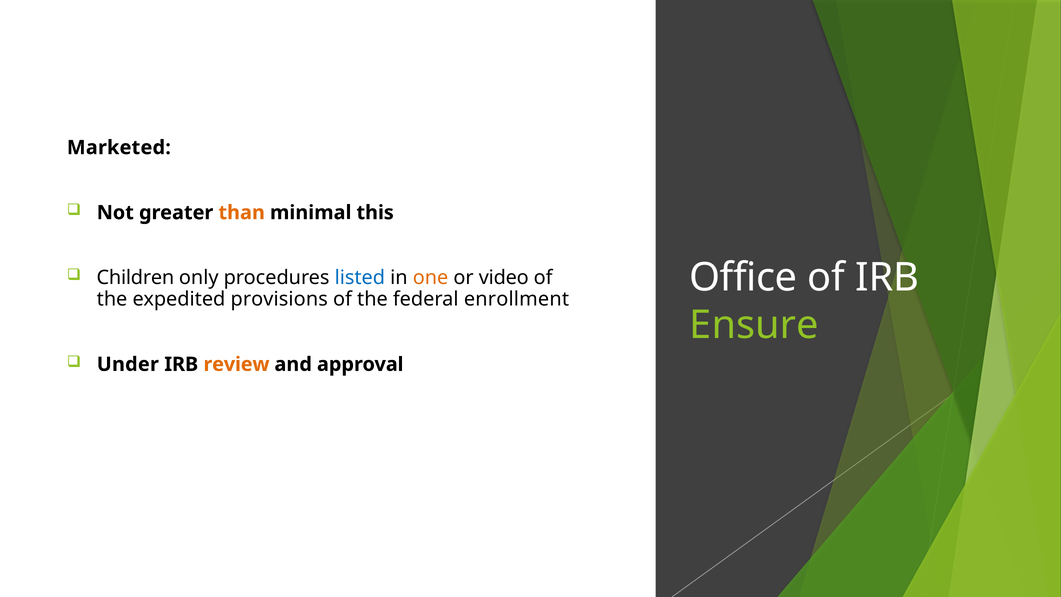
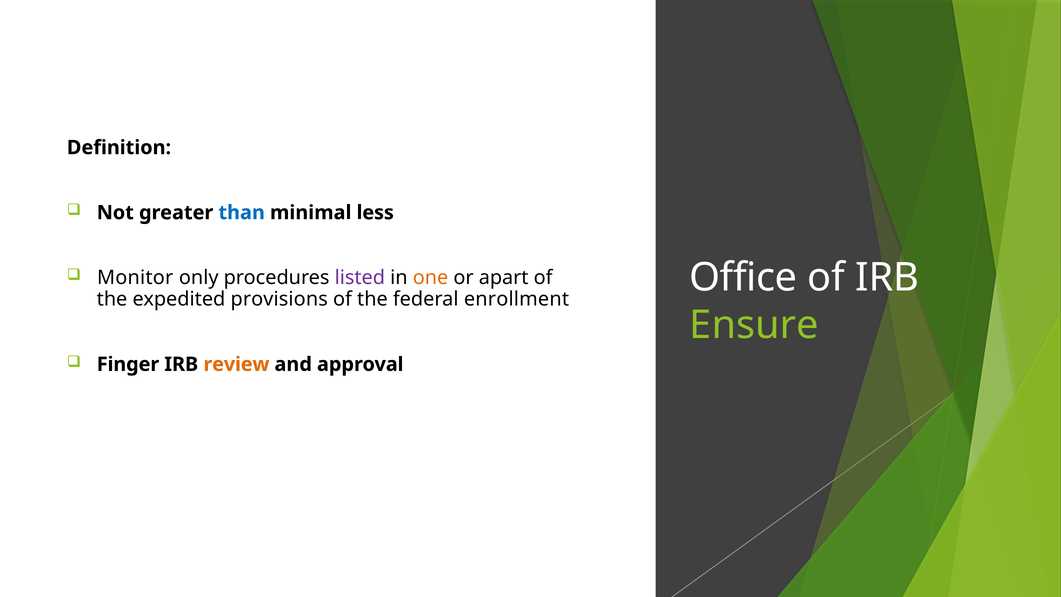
Marketed: Marketed -> Definition
than colour: orange -> blue
this: this -> less
Children: Children -> Monitor
listed colour: blue -> purple
video: video -> apart
Under: Under -> Finger
